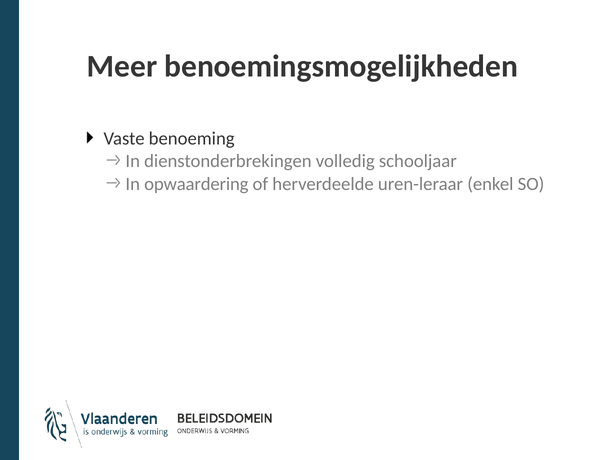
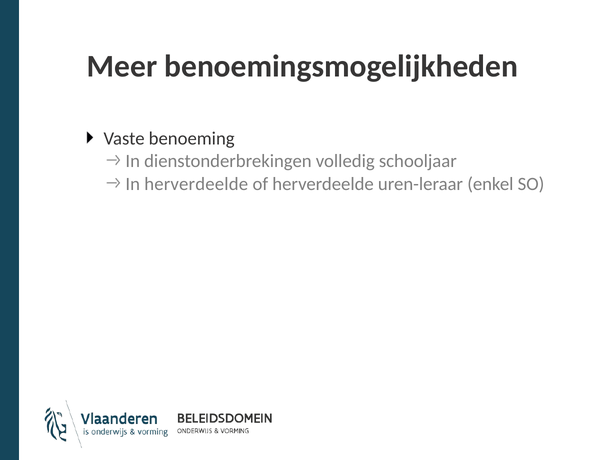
In opwaardering: opwaardering -> herverdeelde
